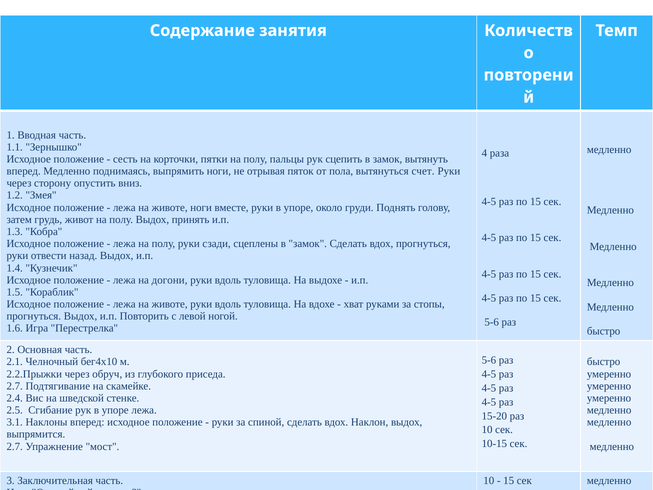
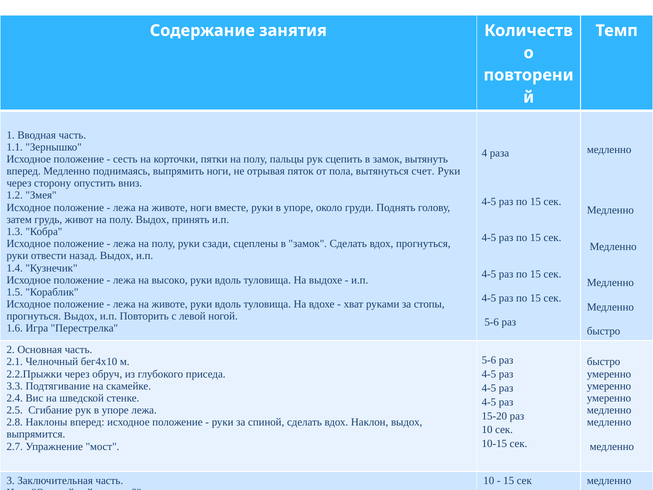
догони: догони -> высоко
2.7 at (15, 386): 2.7 -> 3.3
3.1: 3.1 -> 2.8
